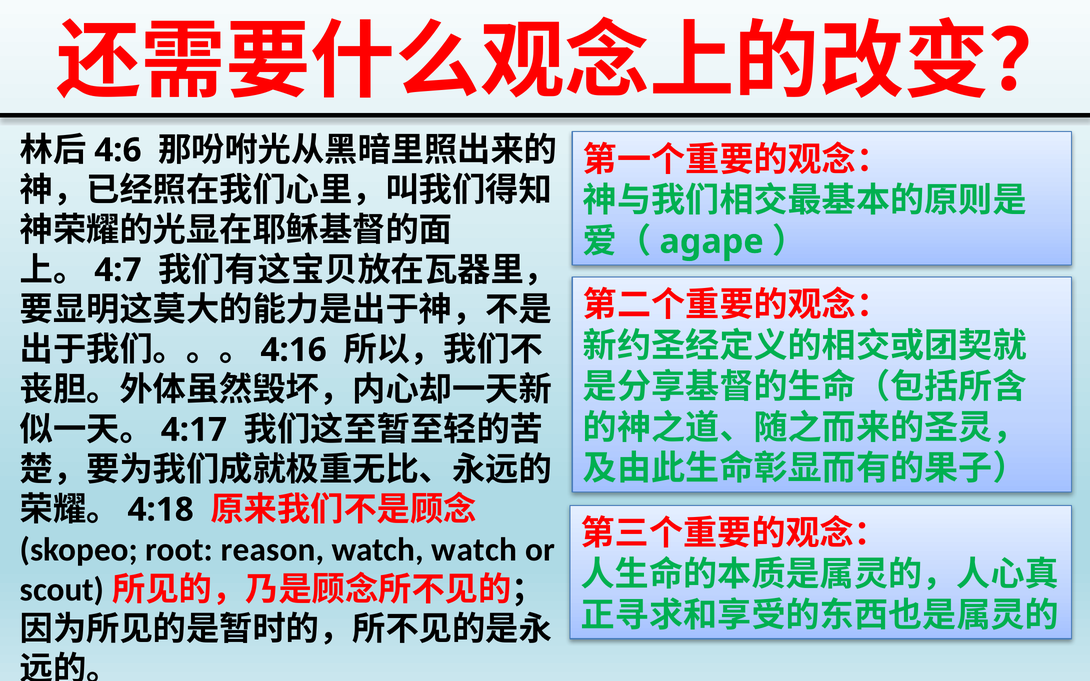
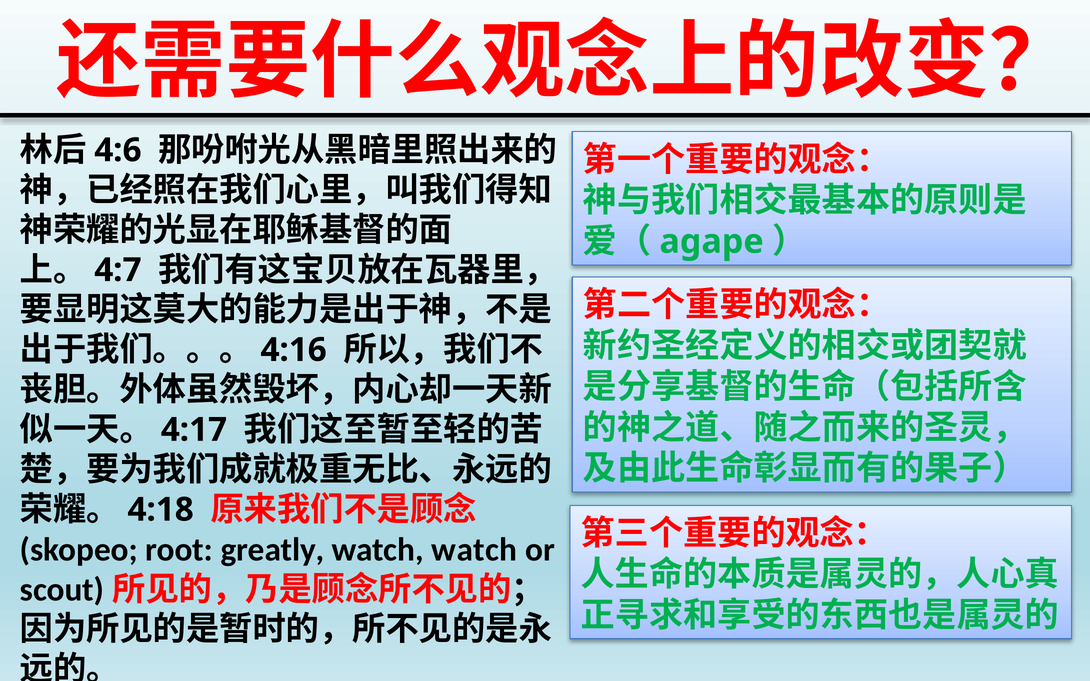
reason: reason -> greatly
